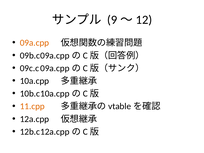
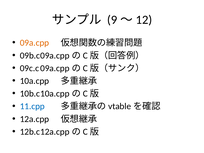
11.cpp colour: orange -> blue
